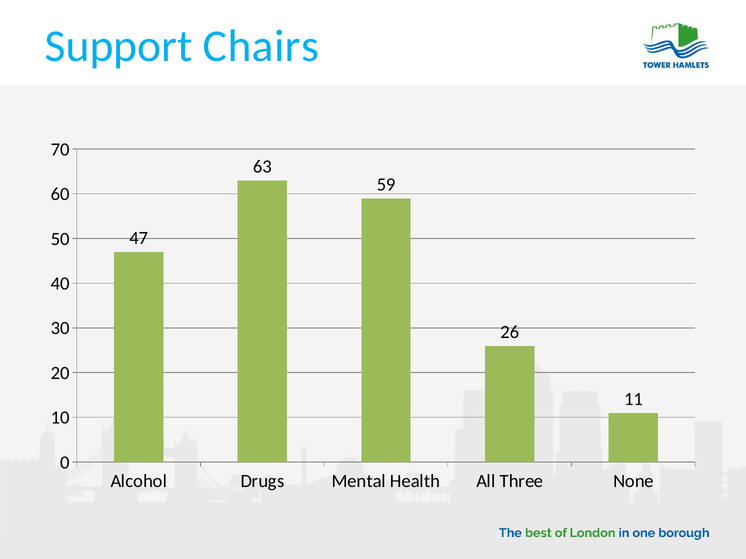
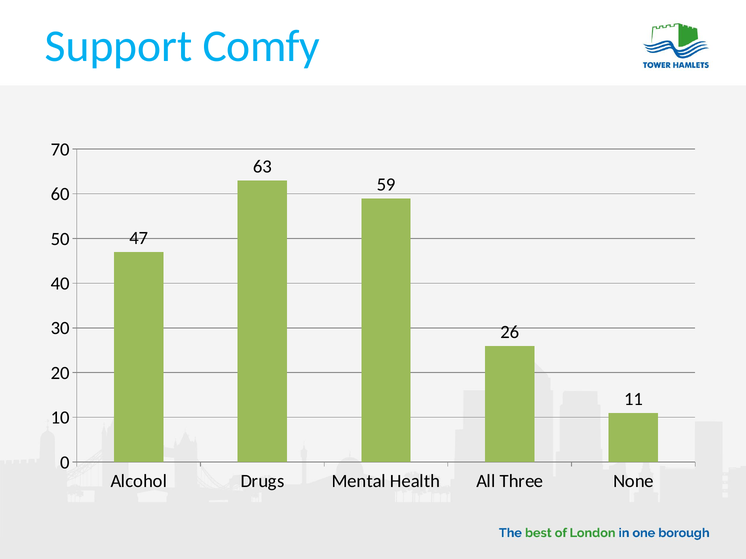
Chairs: Chairs -> Comfy
